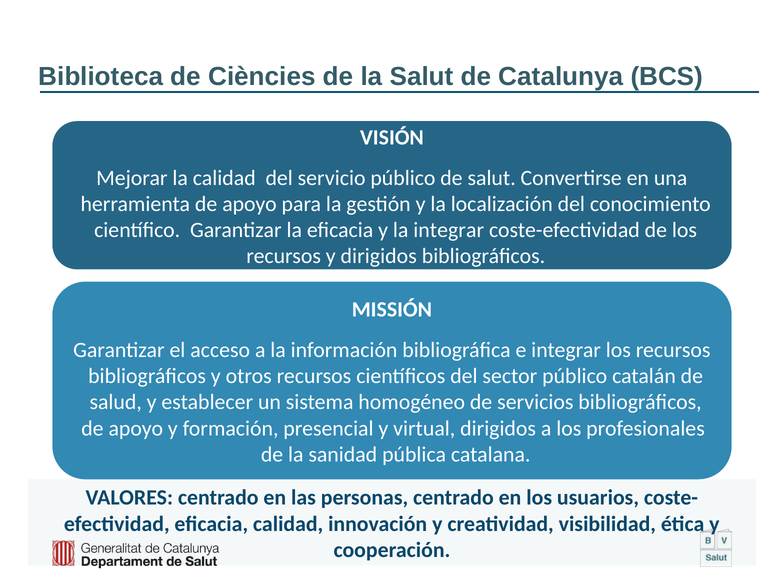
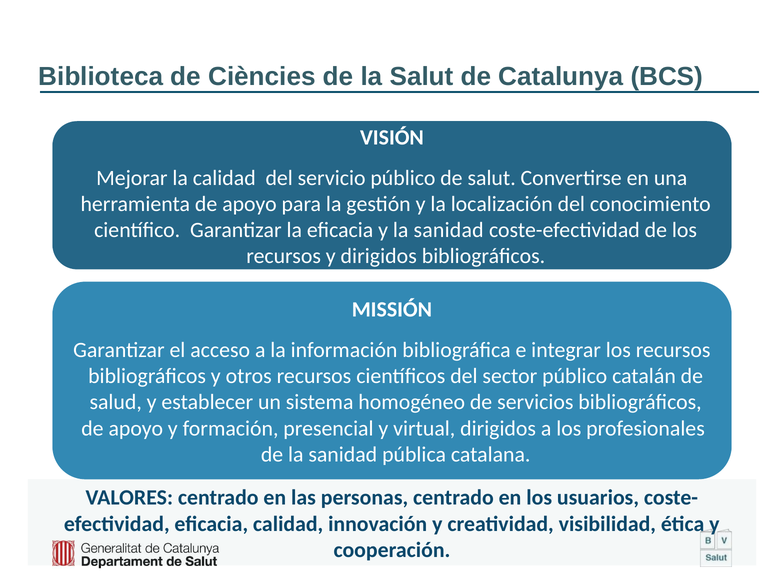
y la integrar: integrar -> sanidad
